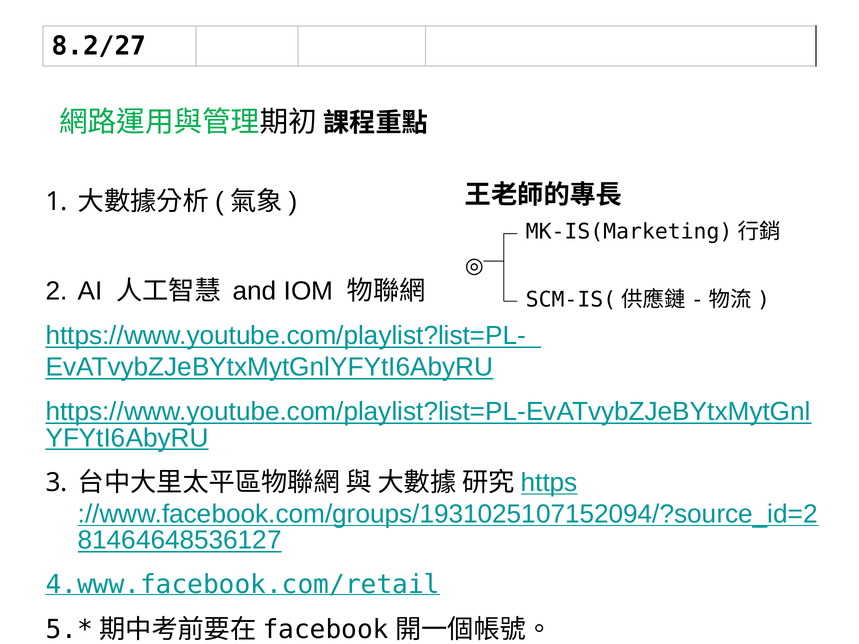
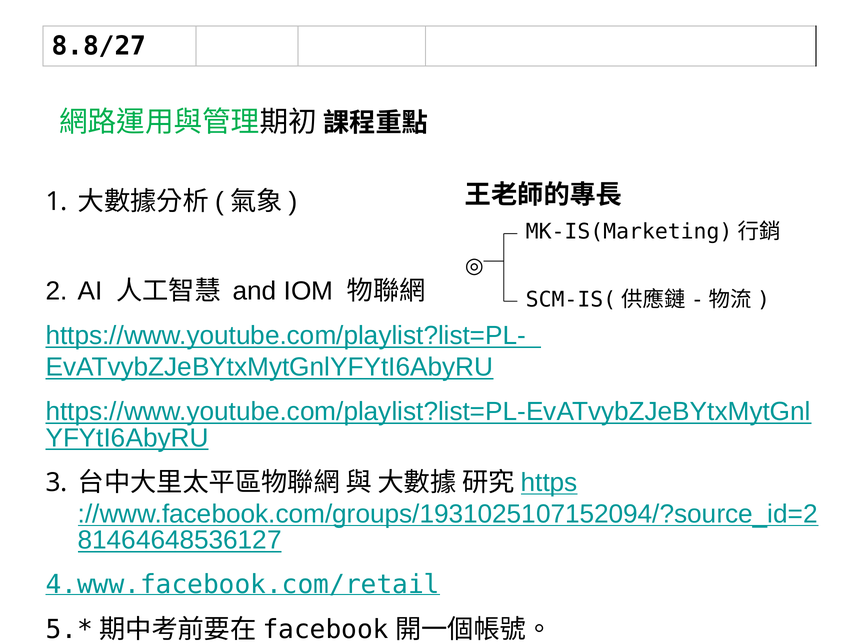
8.2/27: 8.2/27 -> 8.8/27
